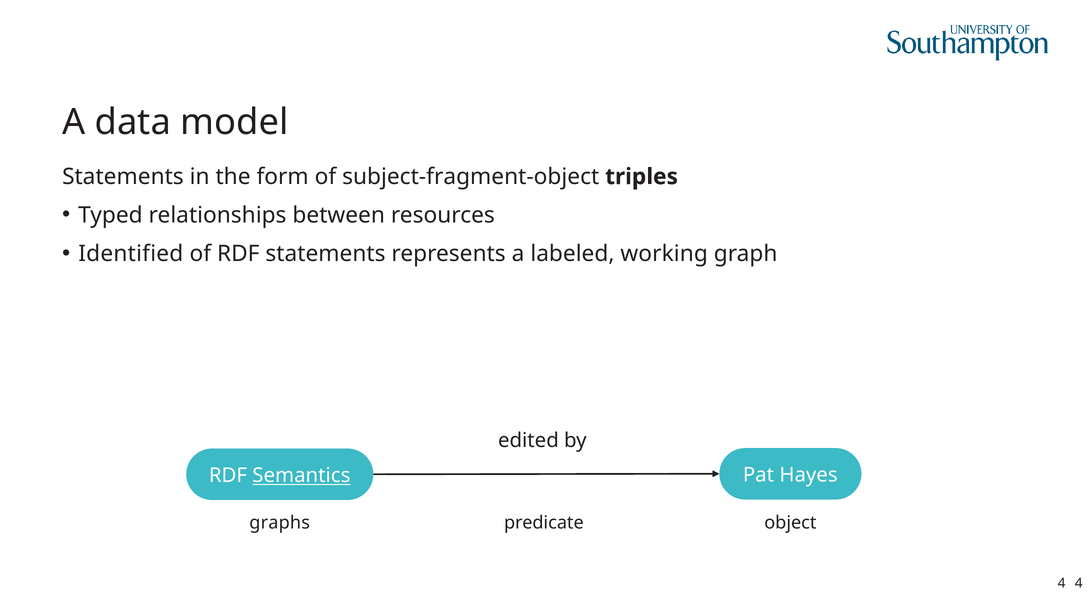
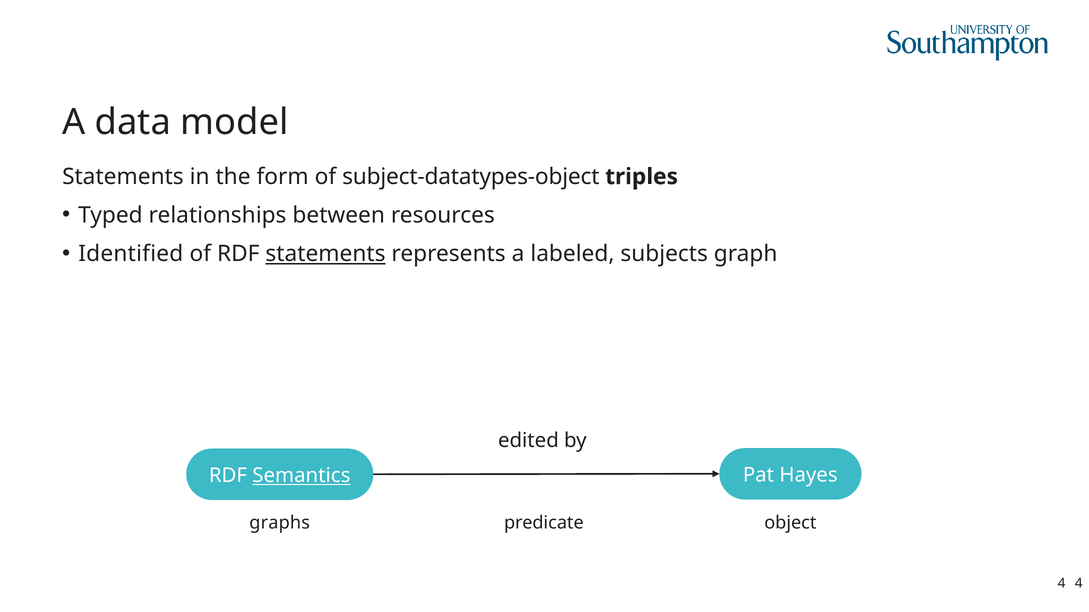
subject-fragment-object: subject-fragment-object -> subject-datatypes-object
statements at (325, 254) underline: none -> present
working: working -> subjects
